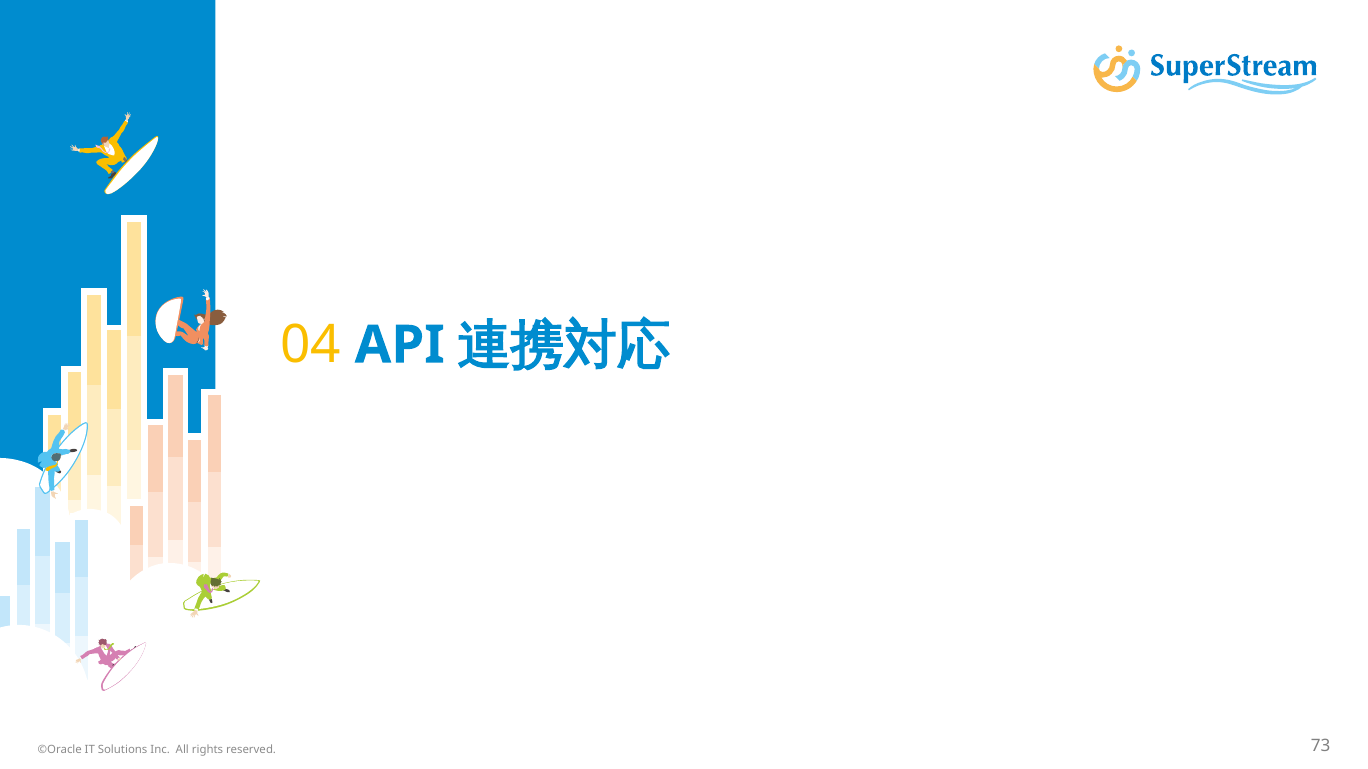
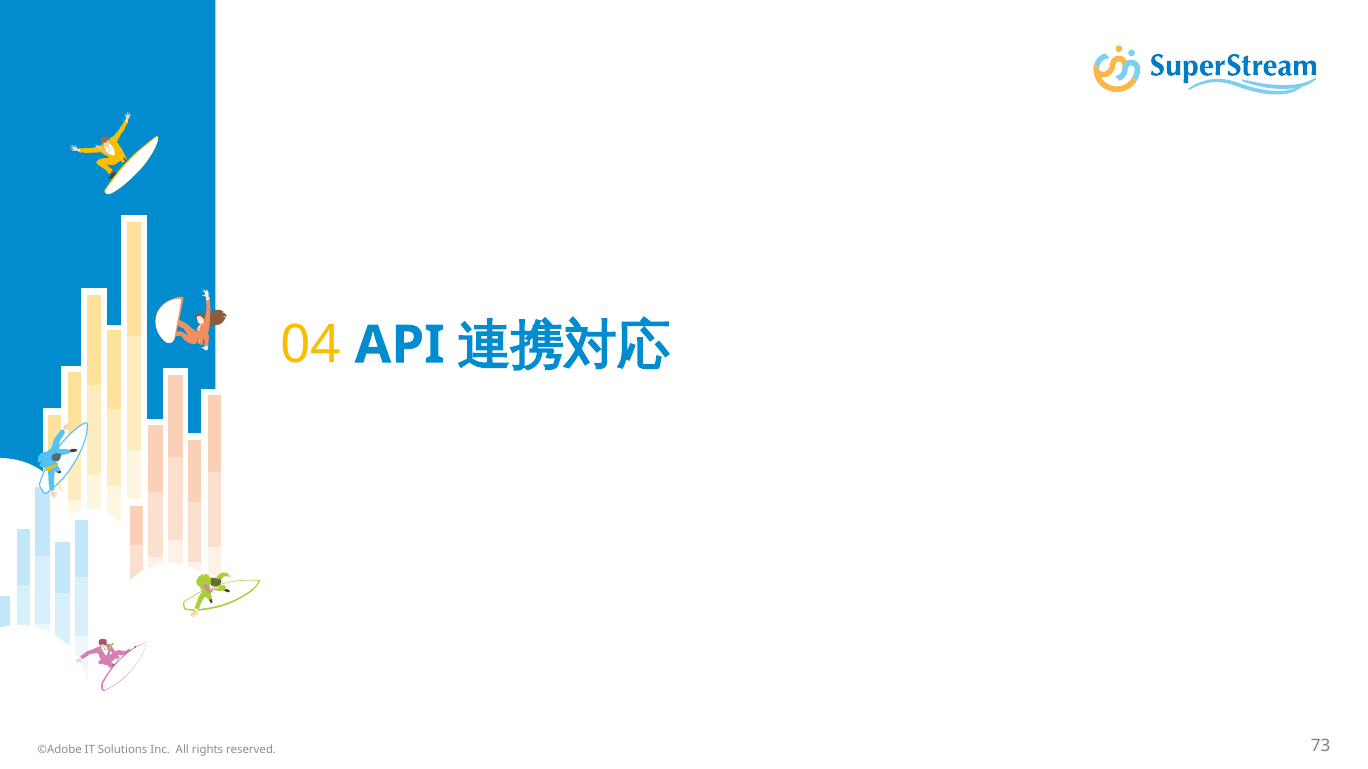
©Oracle: ©Oracle -> ©Adobe
